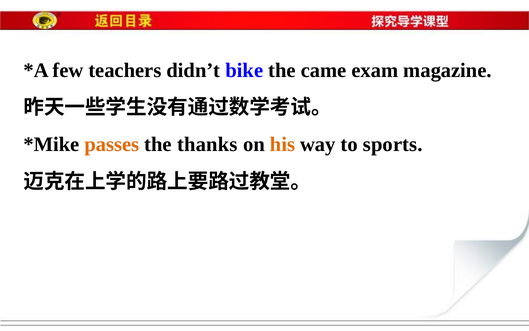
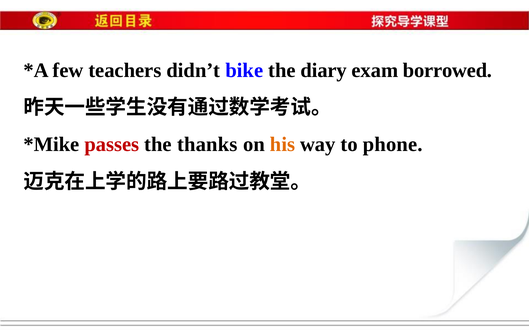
came: came -> diary
magazine: magazine -> borrowed
passes colour: orange -> red
sports: sports -> phone
